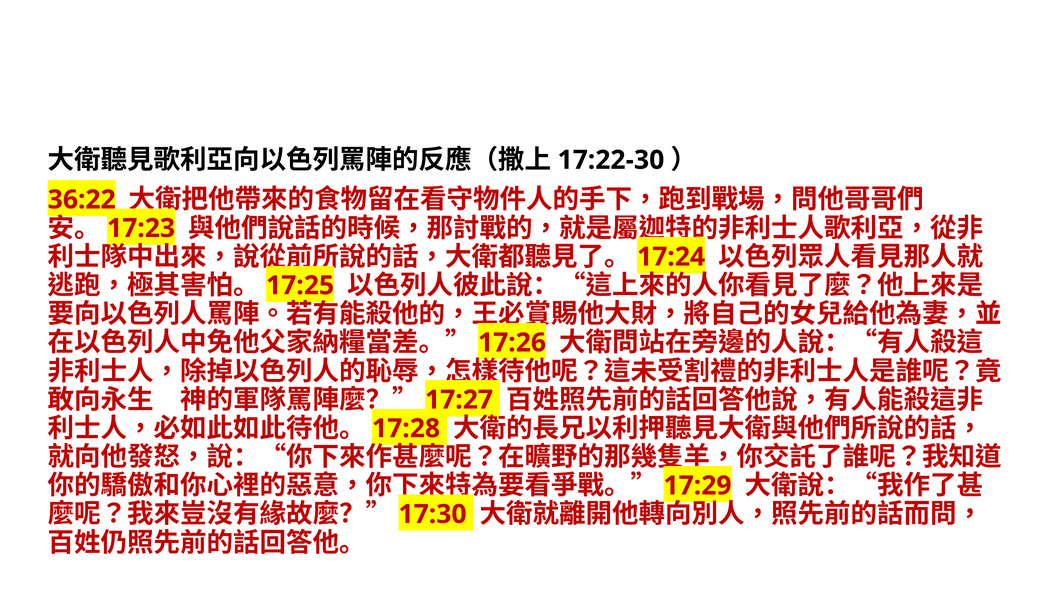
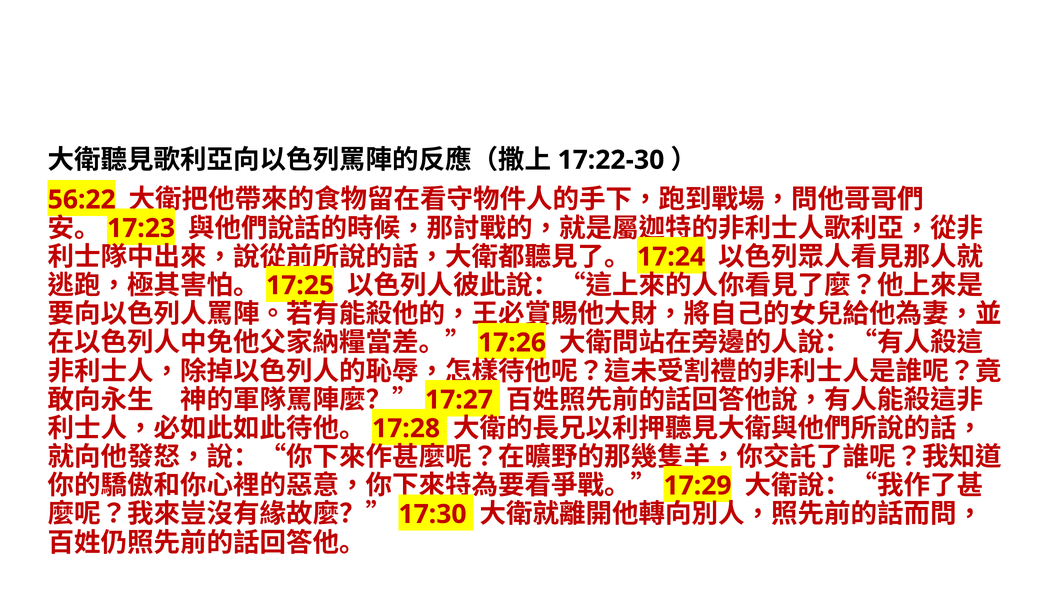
36:22: 36:22 -> 56:22
